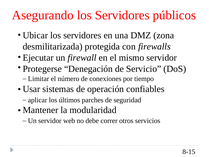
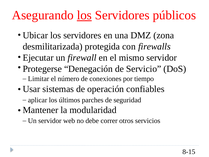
los at (84, 15) underline: none -> present
